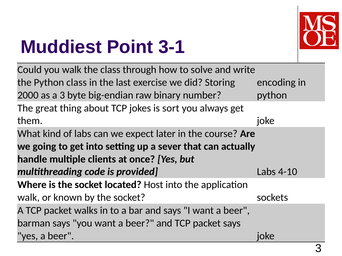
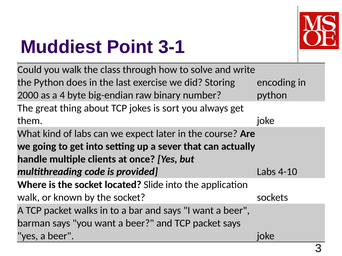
Python class: class -> does
a 3: 3 -> 4
Host: Host -> Slide
